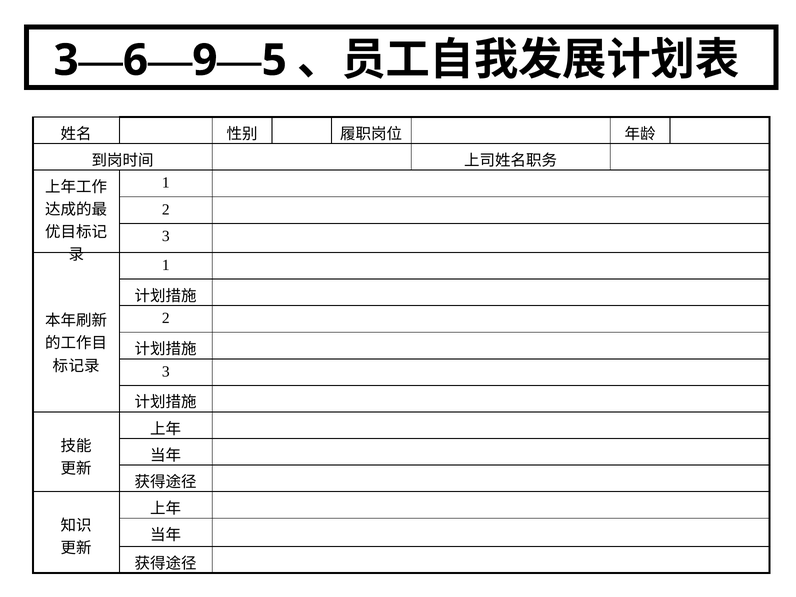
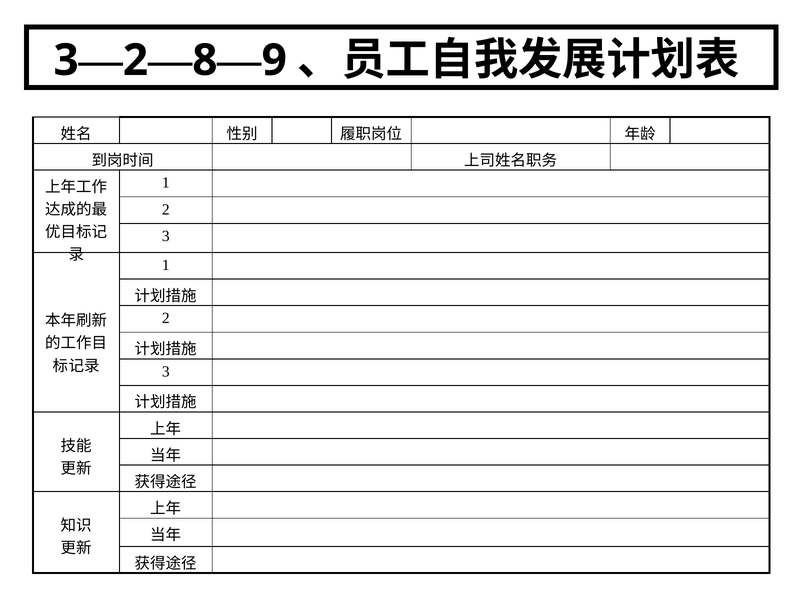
6 at (135, 60): 6 -> 2
9: 9 -> 8
5: 5 -> 9
